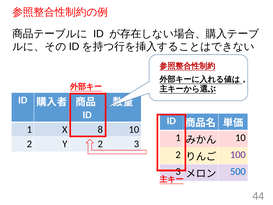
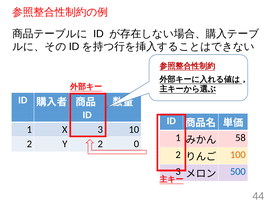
X 8: 8 -> 3
10 at (240, 138): 10 -> 58
2 3: 3 -> 0
100 colour: purple -> orange
